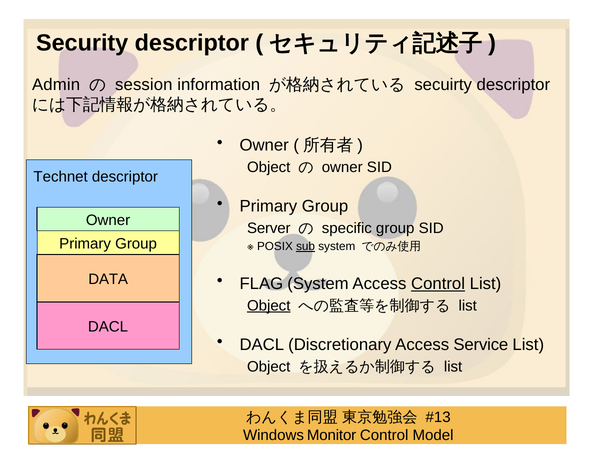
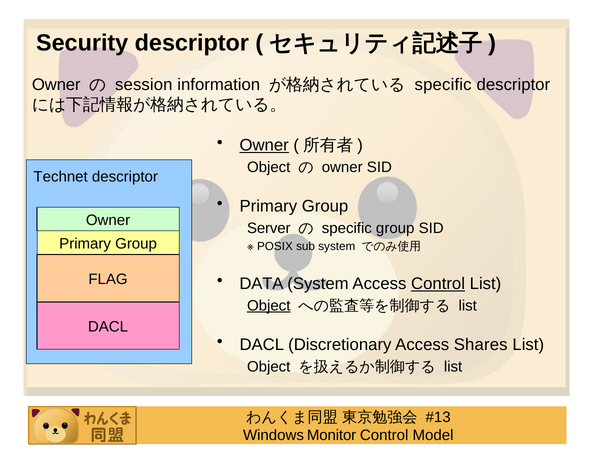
Admin at (56, 85): Admin -> Owner
secuirty at (443, 85): secuirty -> specific
Owner at (264, 145) underline: none -> present
sub underline: present -> none
DATA: DATA -> FLAG
FLAG: FLAG -> DATA
Service: Service -> Shares
